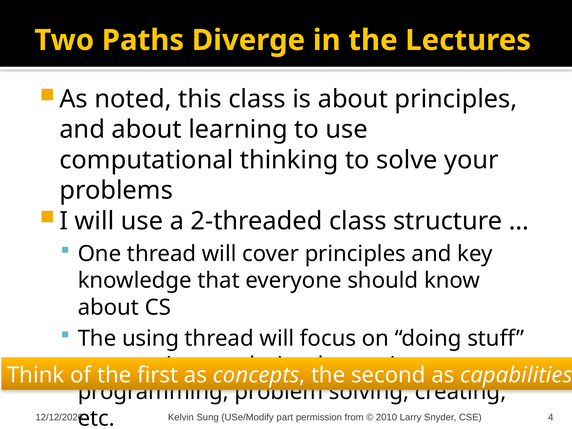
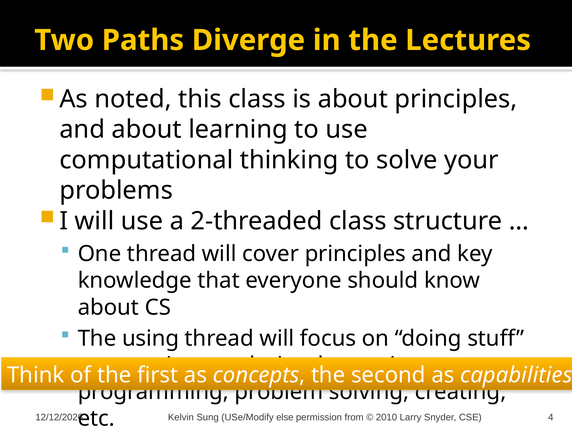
part: part -> else
